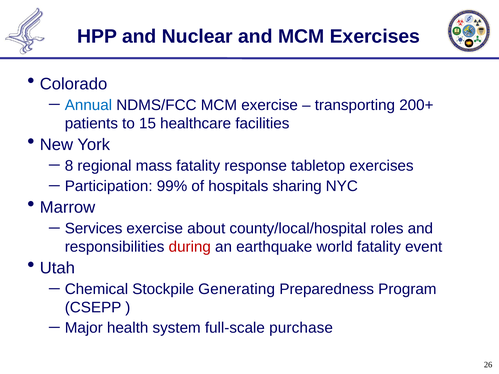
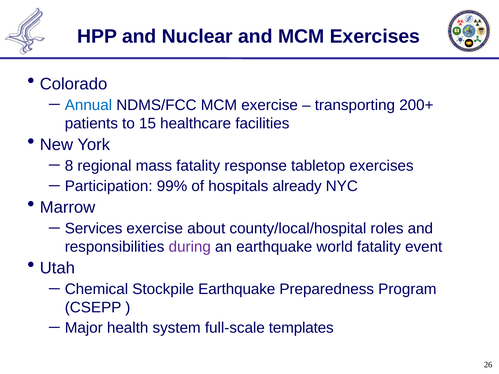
sharing: sharing -> already
during colour: red -> purple
Stockpile Generating: Generating -> Earthquake
purchase: purchase -> templates
